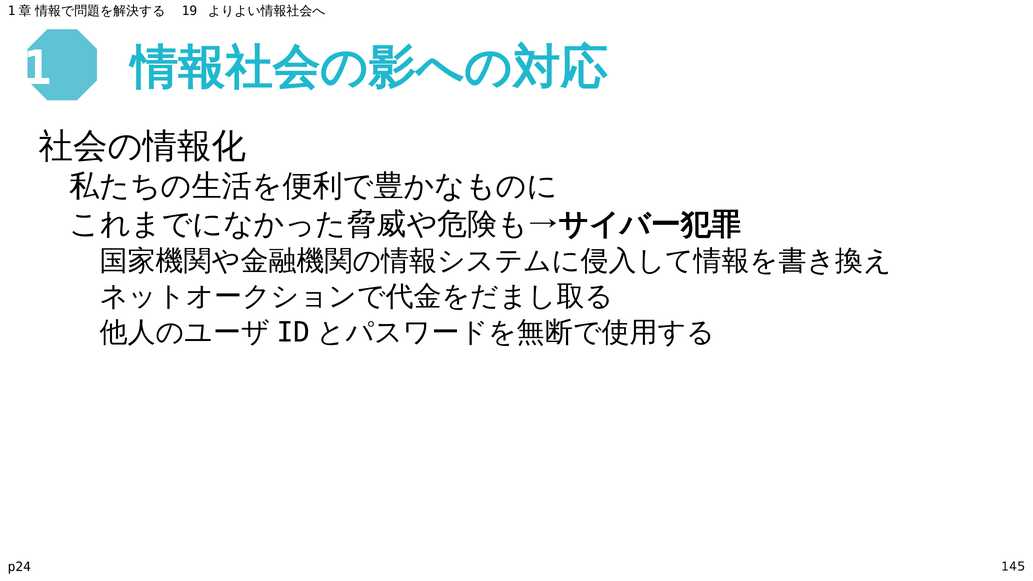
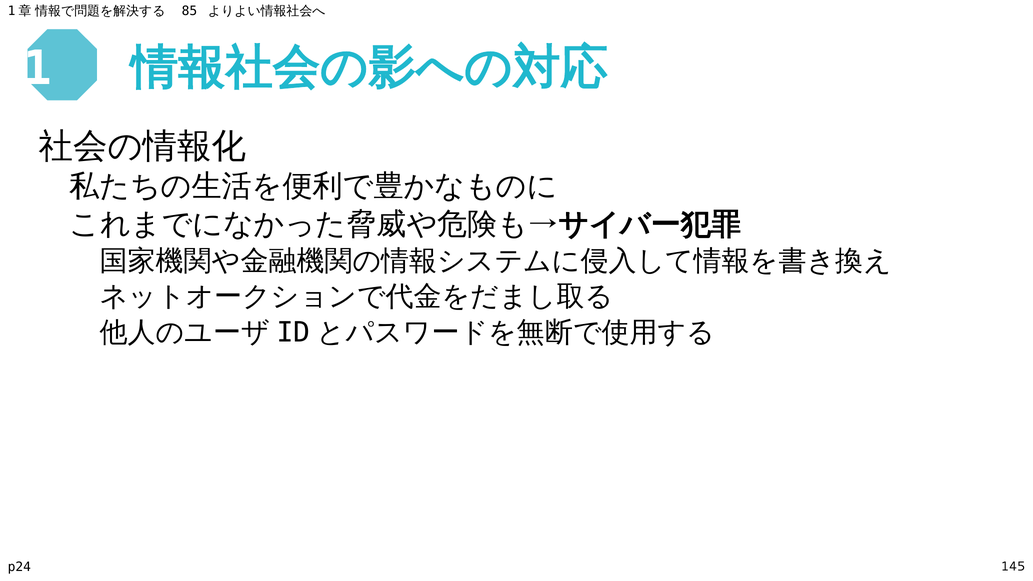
19: 19 -> 85
